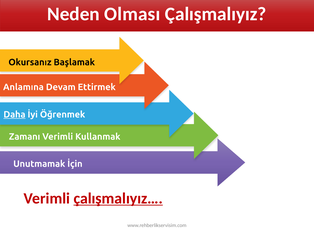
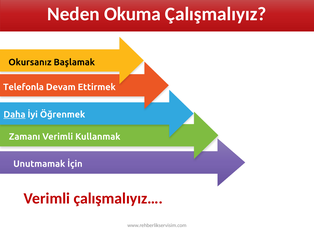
Olması: Olması -> Okuma
Anlamına: Anlamına -> Telefonla
çalışmalıyız… underline: present -> none
